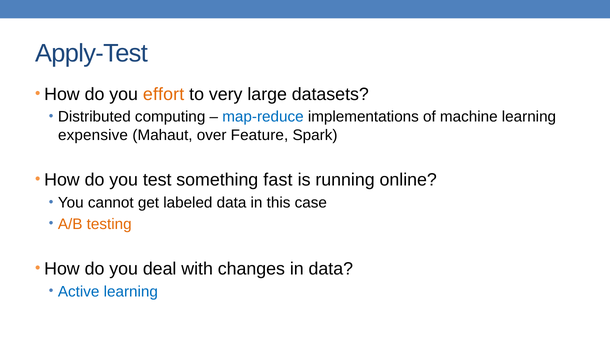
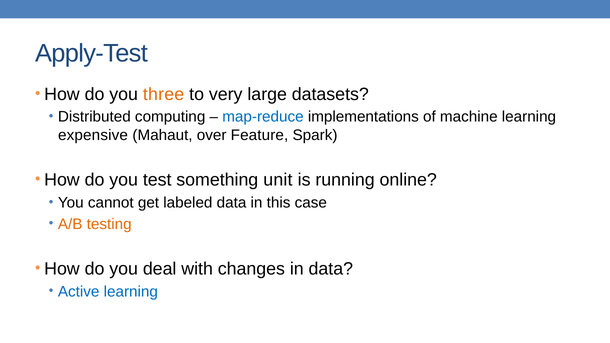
effort: effort -> three
fast: fast -> unit
